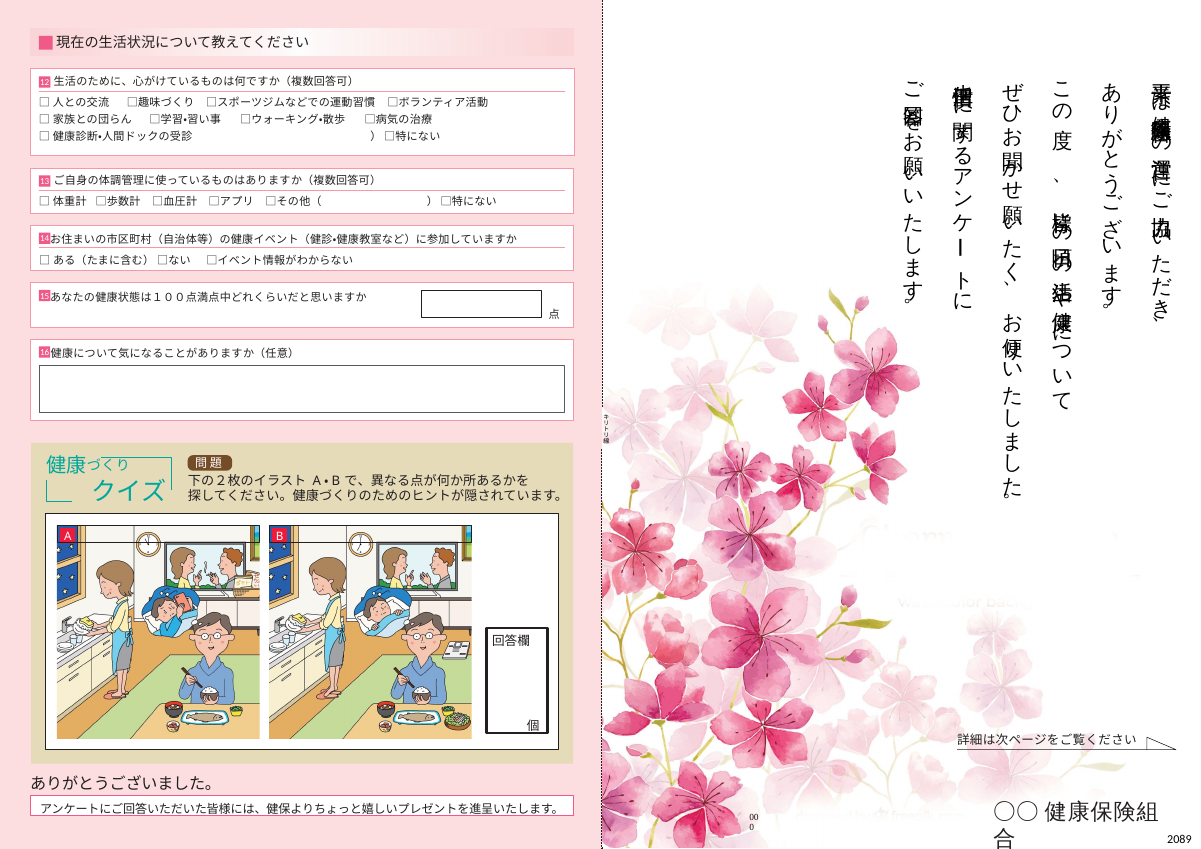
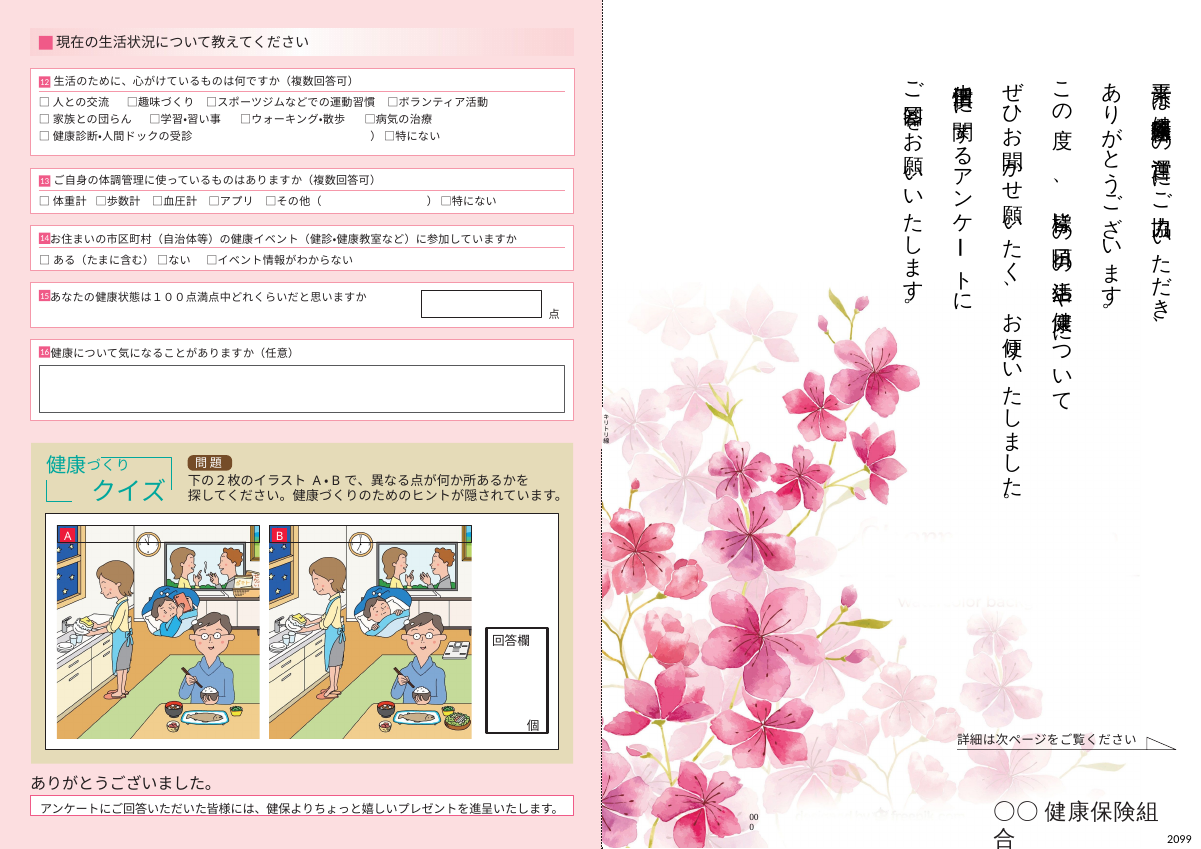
2089: 2089 -> 2099
